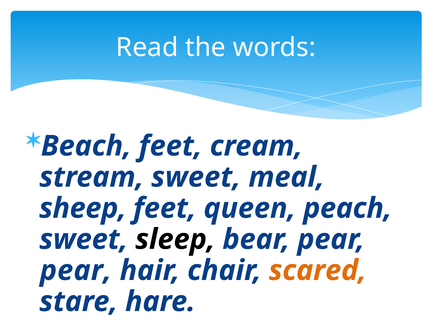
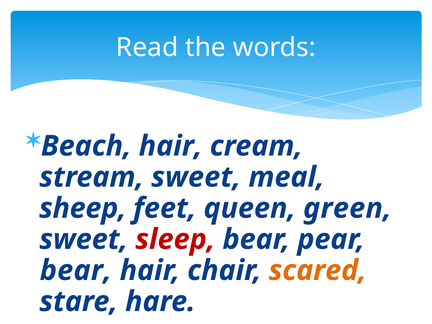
Beach feet: feet -> hair
peach: peach -> green
sleep colour: black -> red
pear at (76, 270): pear -> bear
